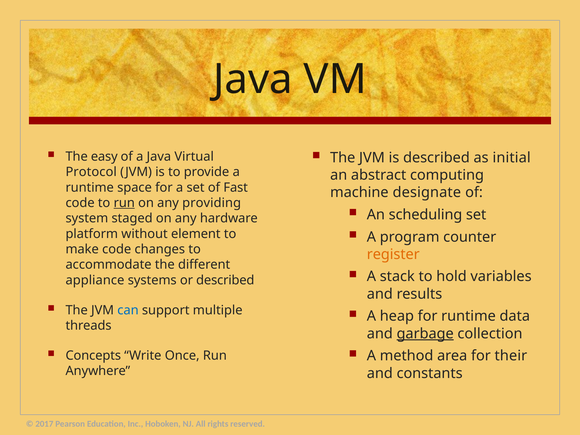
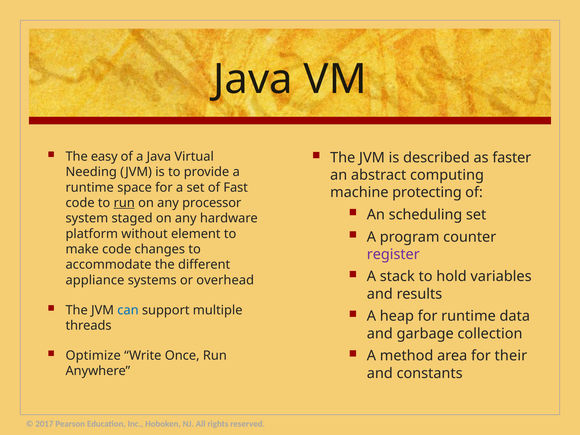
initial: initial -> faster
Protocol: Protocol -> Needing
designate: designate -> protecting
providing: providing -> processor
register colour: orange -> purple
or described: described -> overhead
garbage underline: present -> none
Concepts: Concepts -> Optimize
